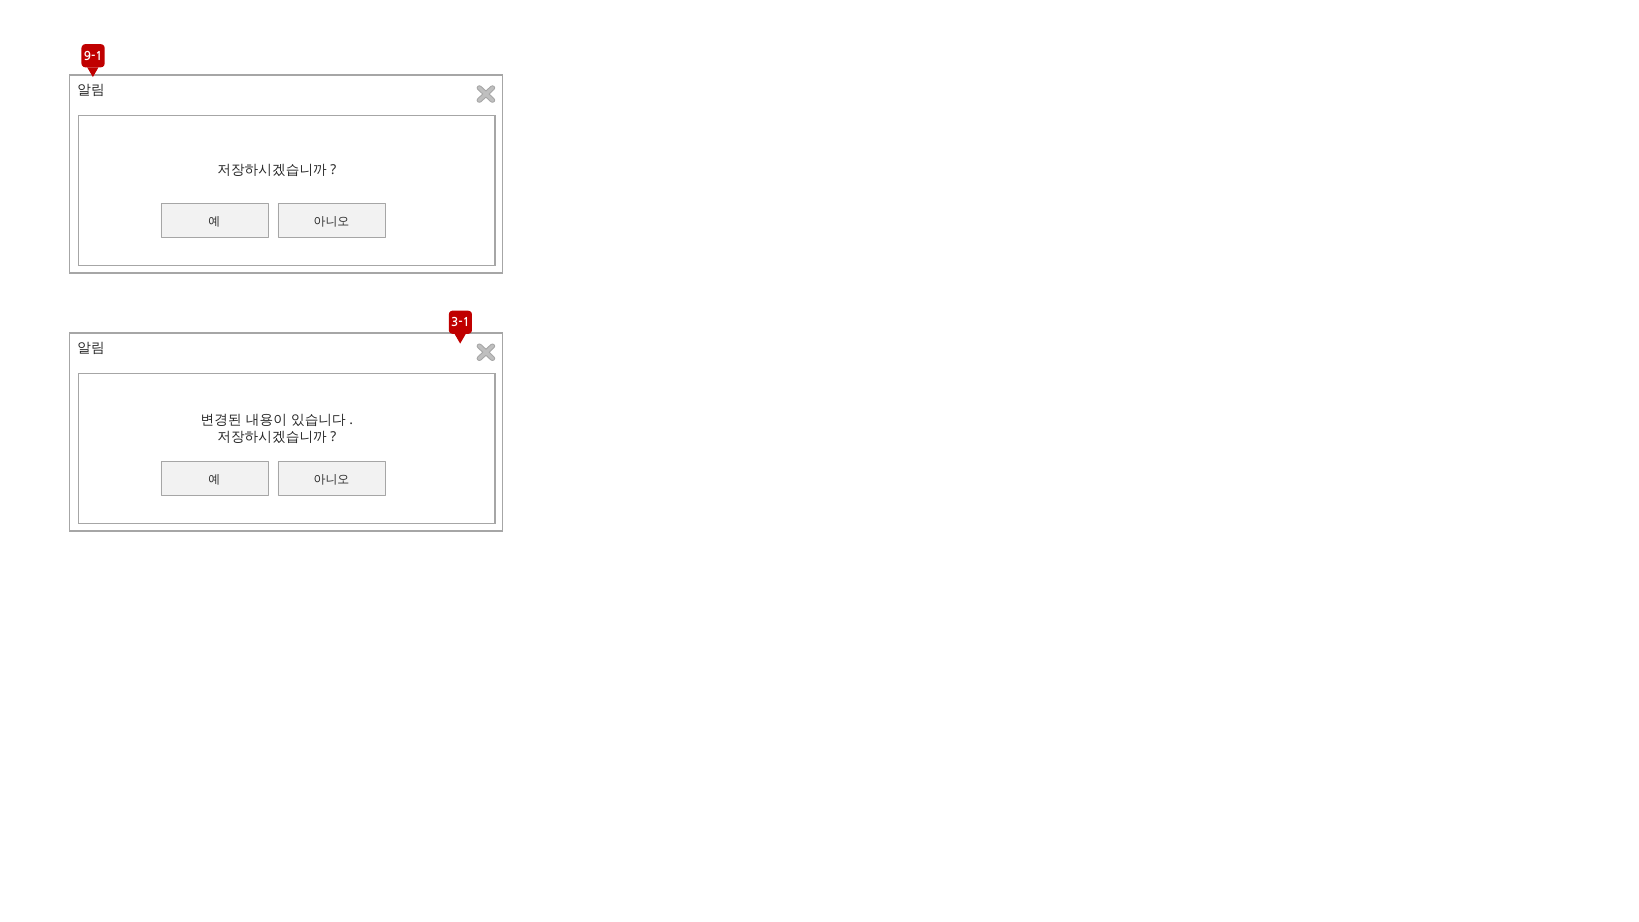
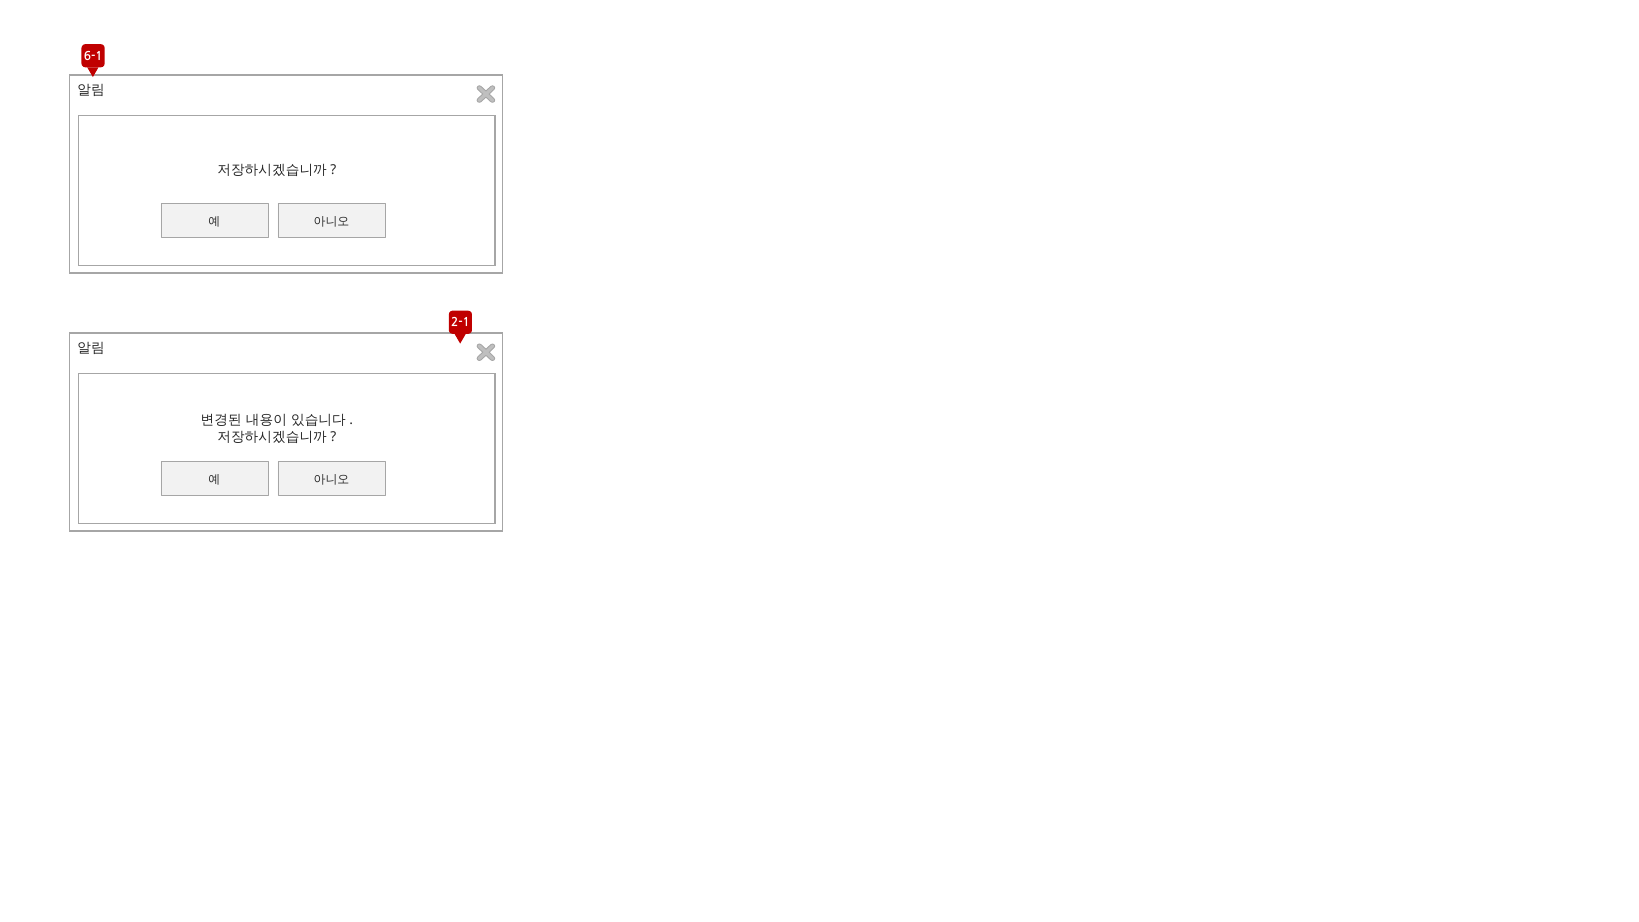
9-1: 9-1 -> 6-1
3-1: 3-1 -> 2-1
